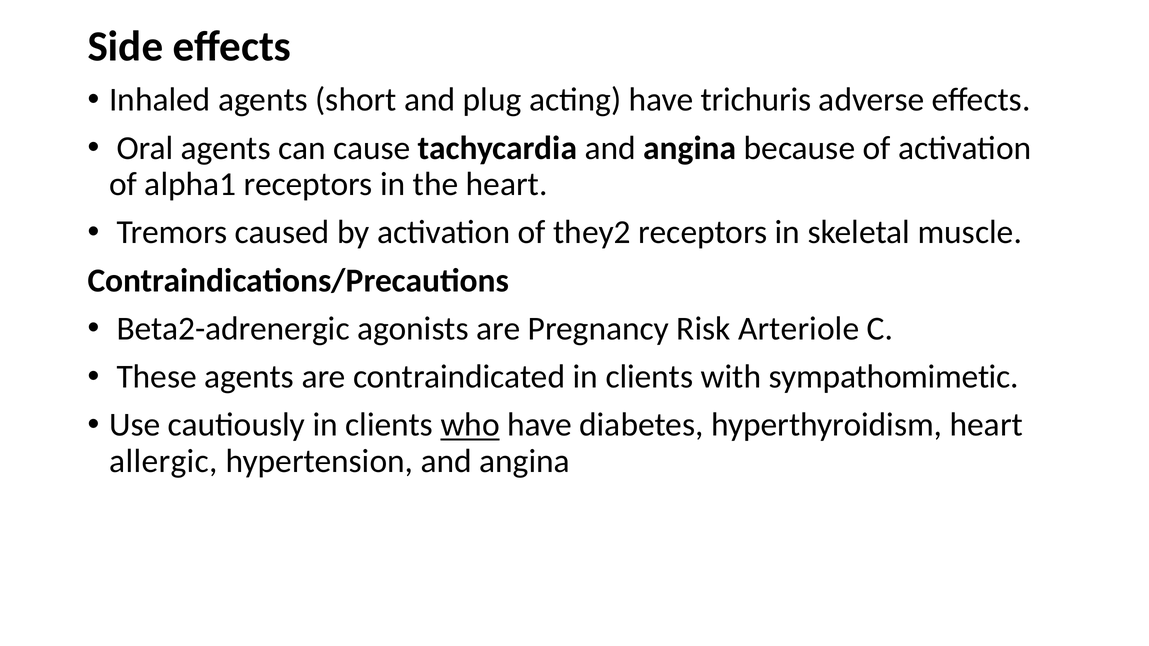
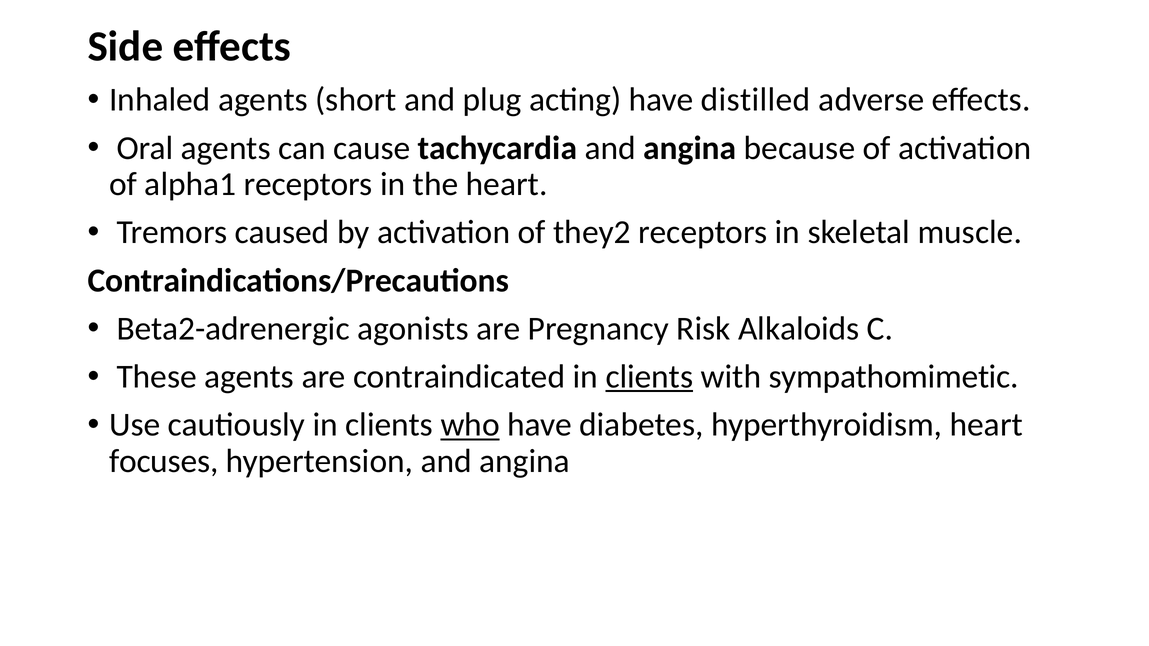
trichuris: trichuris -> distilled
Arteriole: Arteriole -> Alkaloids
clients at (649, 377) underline: none -> present
allergic: allergic -> focuses
